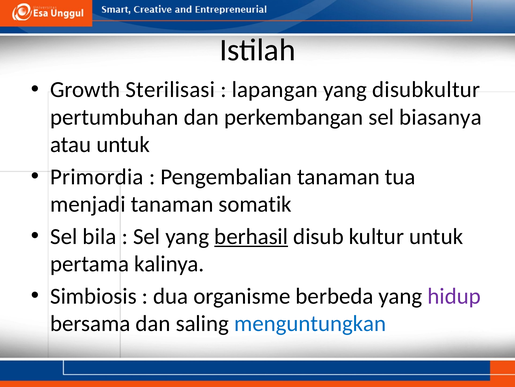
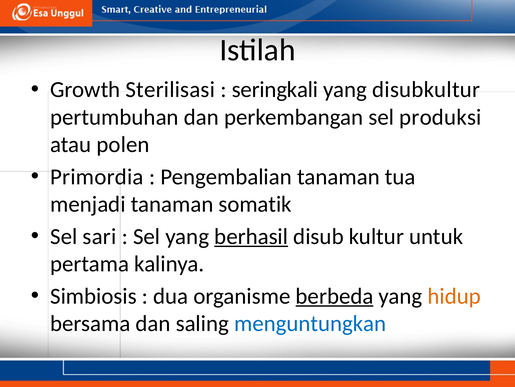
lapangan: lapangan -> seringkali
biasanya: biasanya -> produksi
atau untuk: untuk -> polen
bila: bila -> sari
berbeda underline: none -> present
hidup colour: purple -> orange
